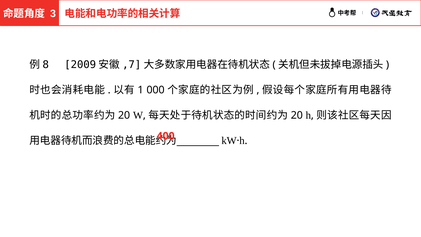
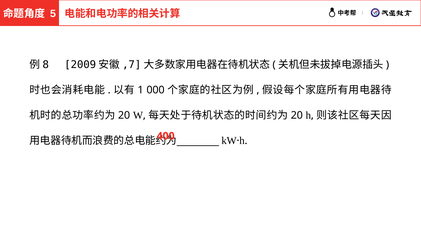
3: 3 -> 5
